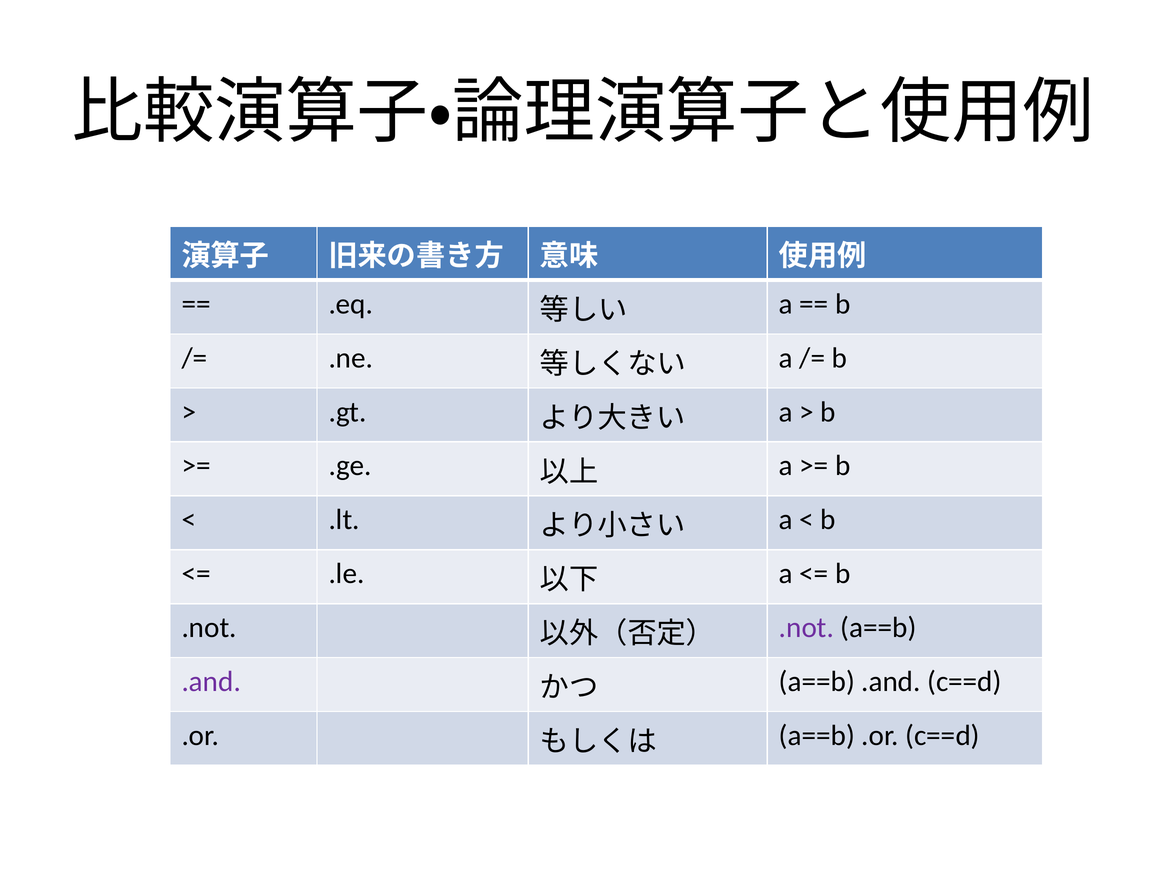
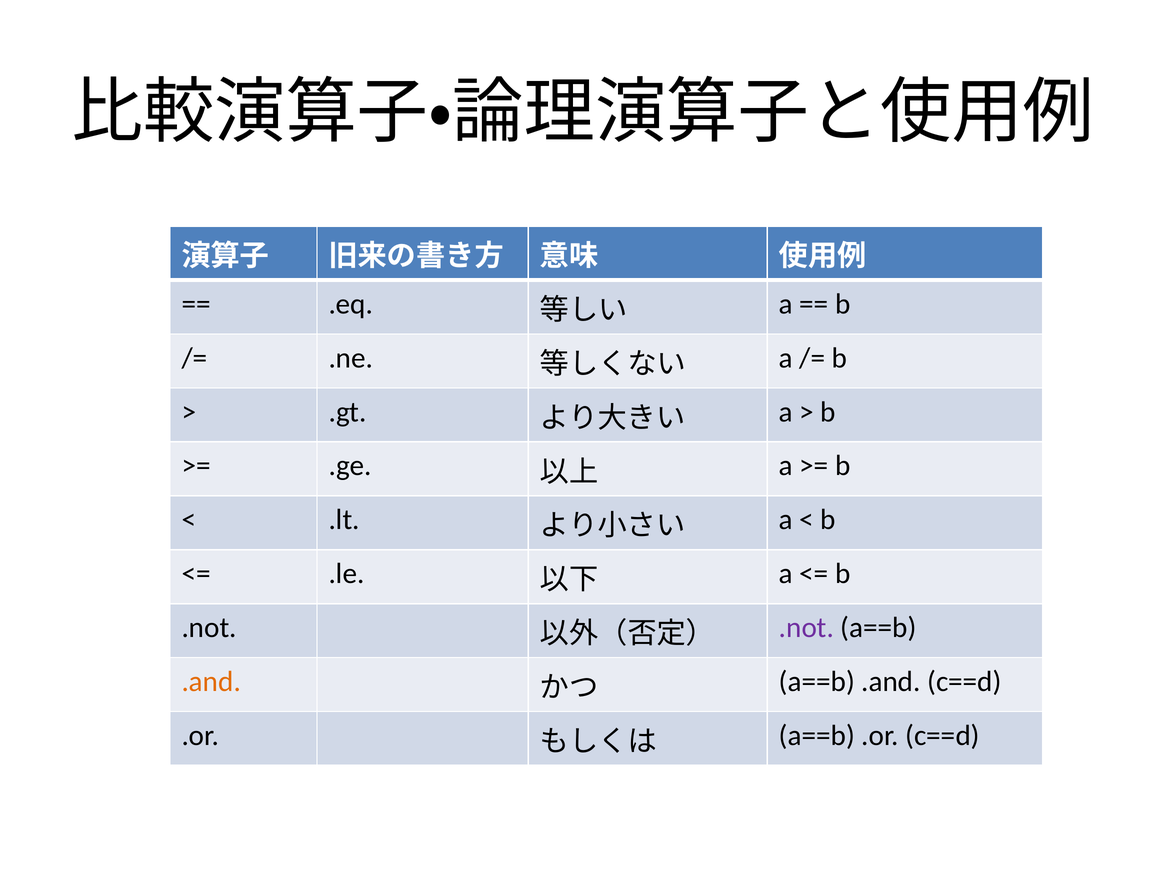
.and at (211, 682) colour: purple -> orange
